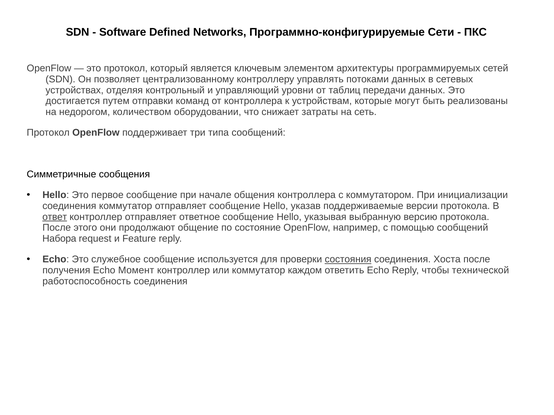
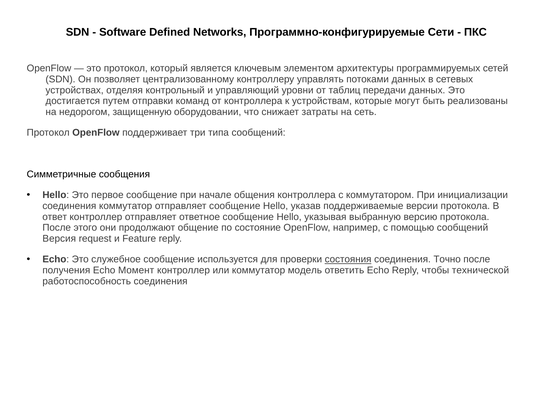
количеством: количеством -> защищенную
ответ underline: present -> none
Набора: Набора -> Версия
Хоста: Хоста -> Точно
каждом: каждом -> модель
